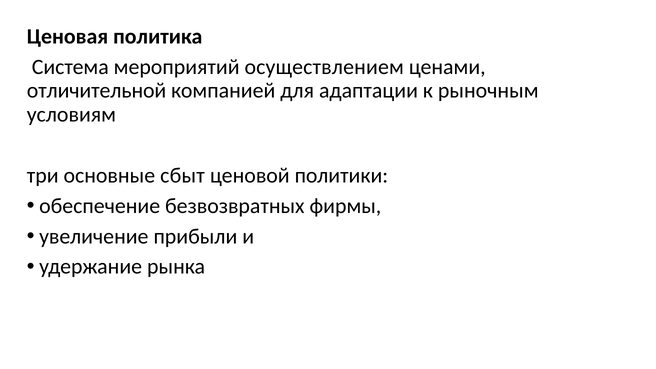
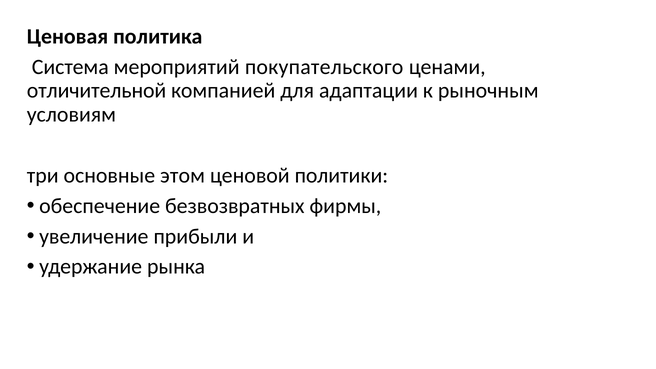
осуществлением: осуществлением -> покупательского
сбыт: сбыт -> этом
